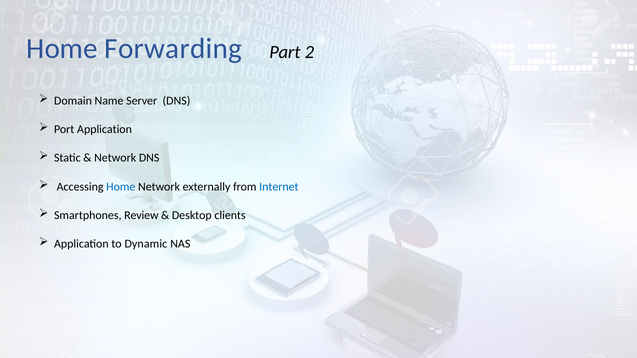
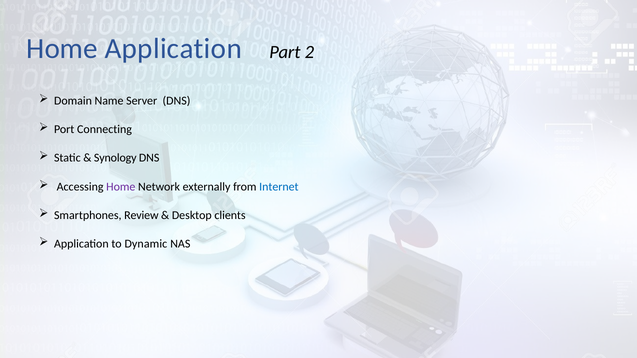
Home Forwarding: Forwarding -> Application
Port Application: Application -> Connecting
Network at (115, 158): Network -> Synology
Home at (121, 187) colour: blue -> purple
